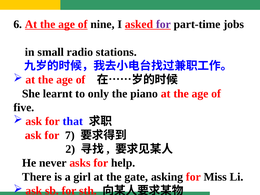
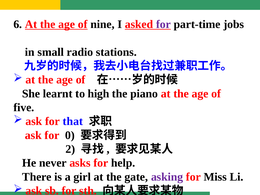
only: only -> high
7: 7 -> 0
asking colour: black -> purple
